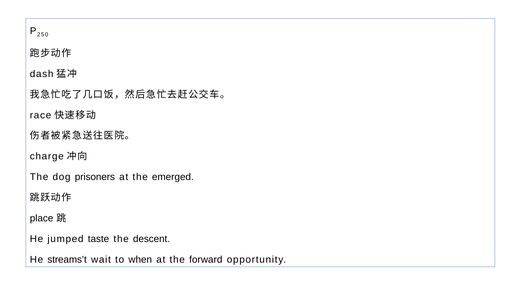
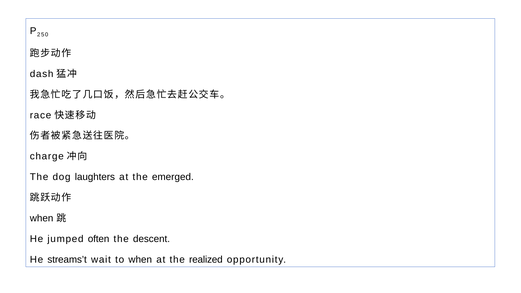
prisoners: prisoners -> laughters
place at (42, 218): place -> when
taste: taste -> often
forward: forward -> realized
